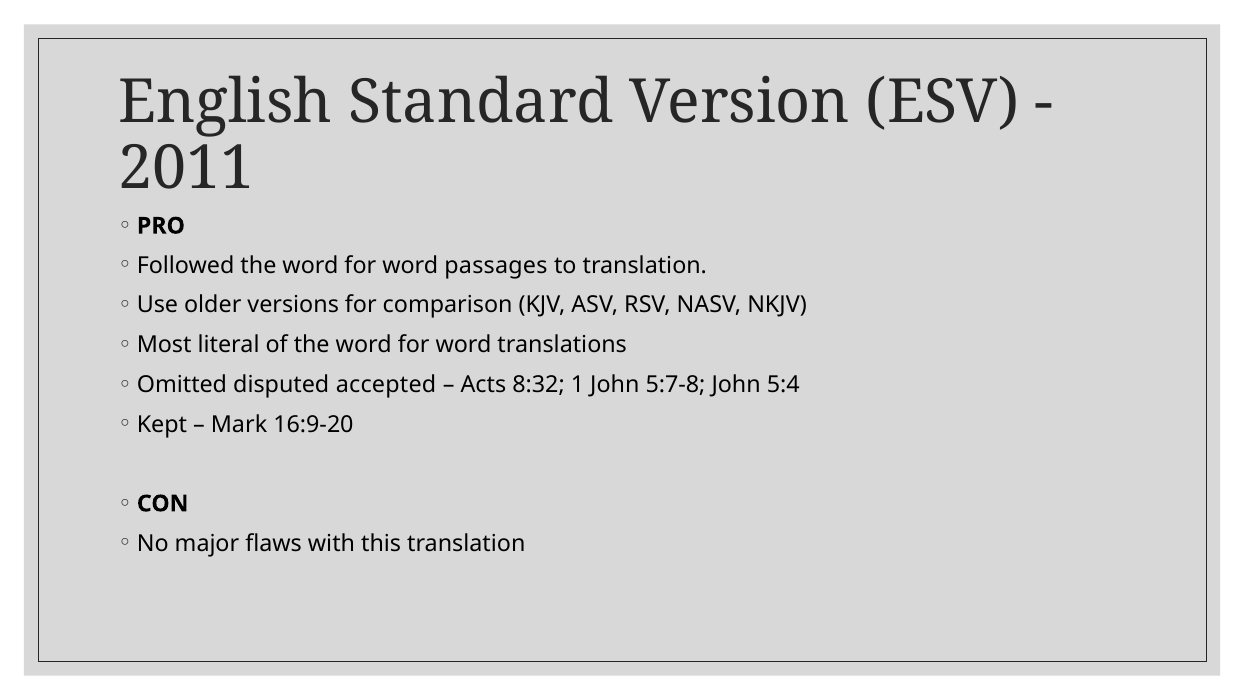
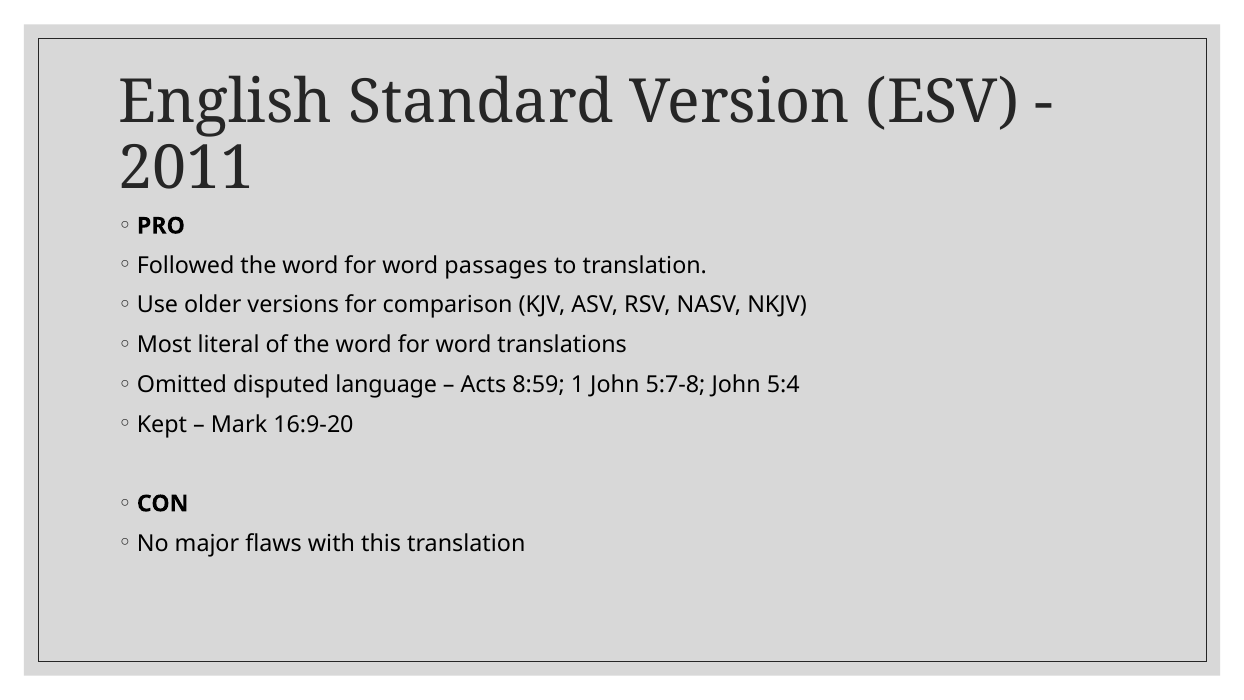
accepted: accepted -> language
8:32: 8:32 -> 8:59
